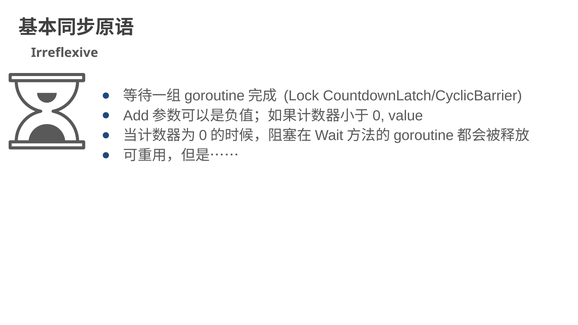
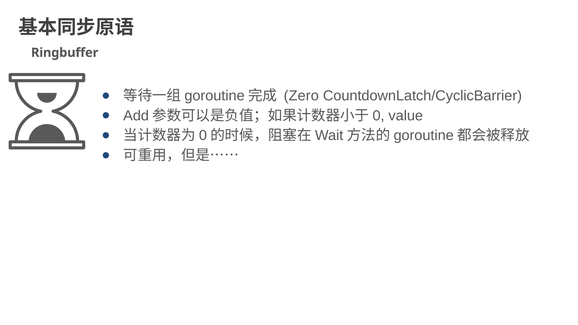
Irreflexive: Irreflexive -> Ringbuffer
Lock: Lock -> Zero
